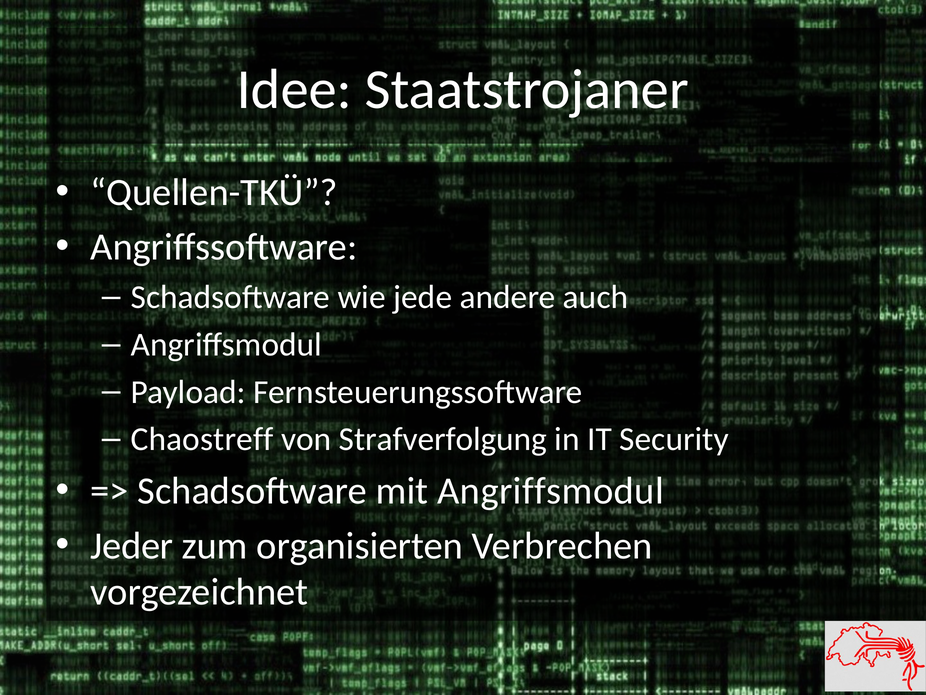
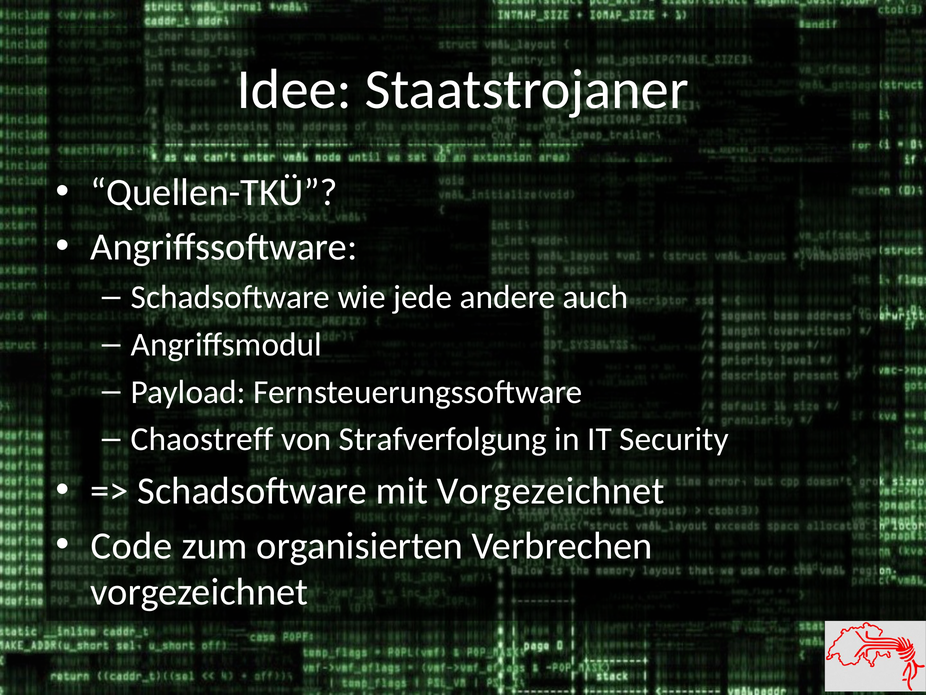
mit Angriffsmodul: Angriffsmodul -> Vorgezeichnet
Jeder: Jeder -> Code
